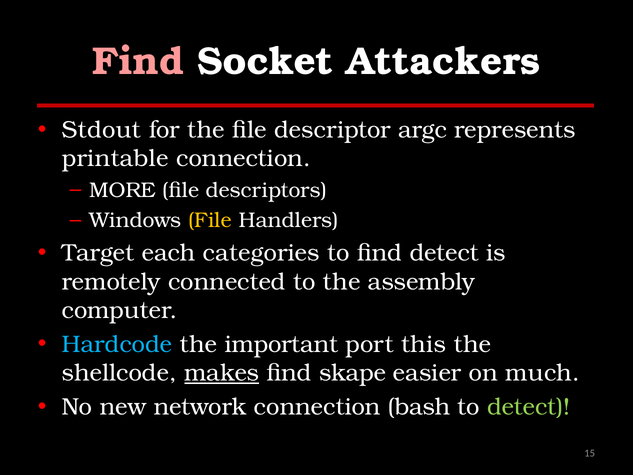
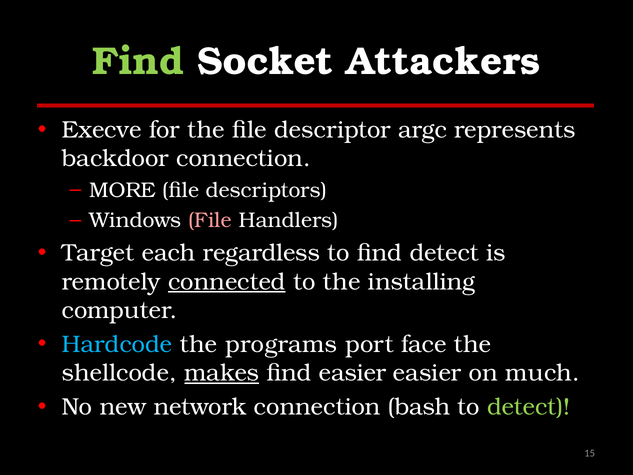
Find at (138, 61) colour: pink -> light green
Stdout: Stdout -> Execve
printable: printable -> backdoor
File at (210, 220) colour: yellow -> pink
categories: categories -> regardless
connected underline: none -> present
assembly: assembly -> installing
important: important -> programs
this: this -> face
find skape: skape -> easier
